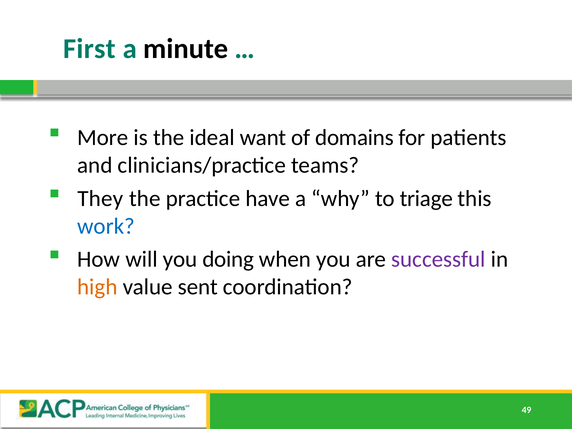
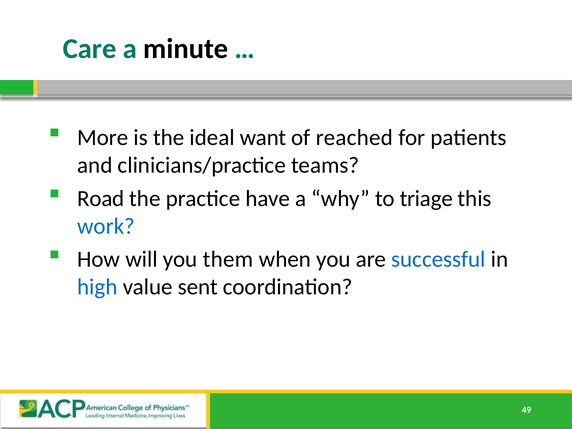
First: First -> Care
domains: domains -> reached
They: They -> Road
doing: doing -> them
successful colour: purple -> blue
high colour: orange -> blue
